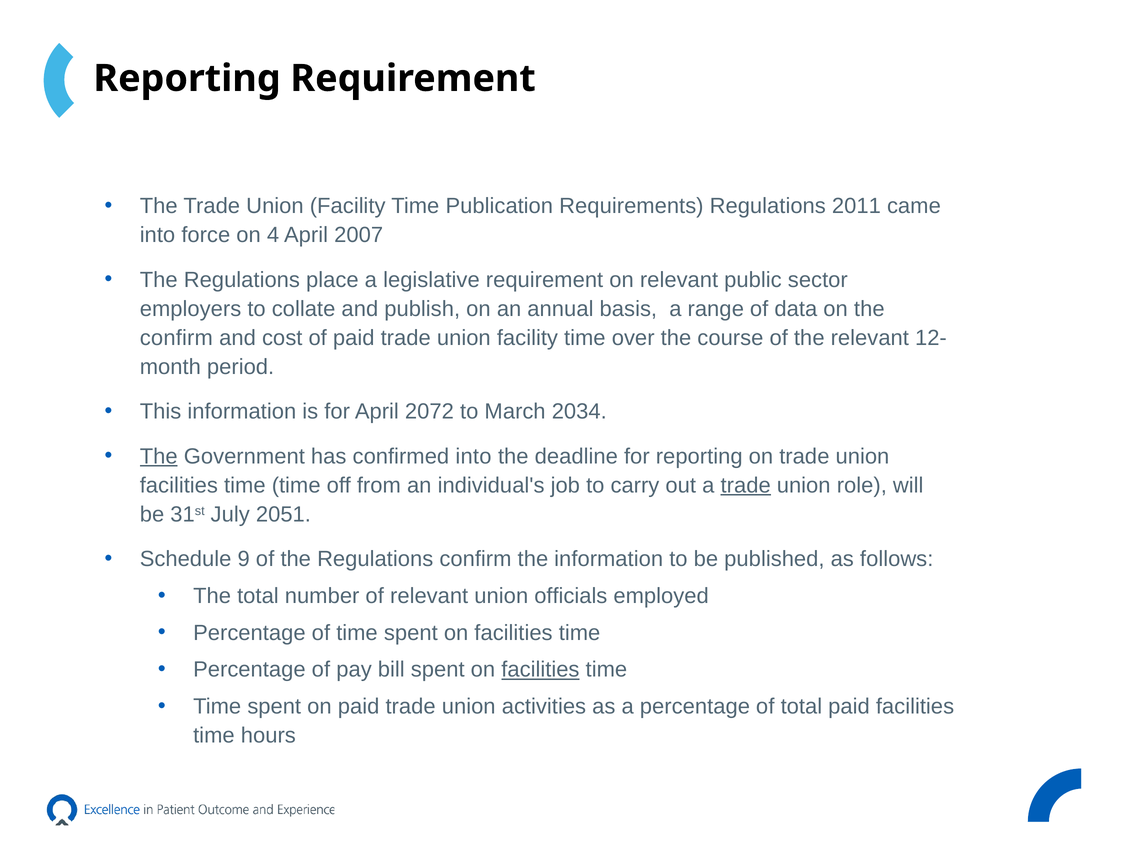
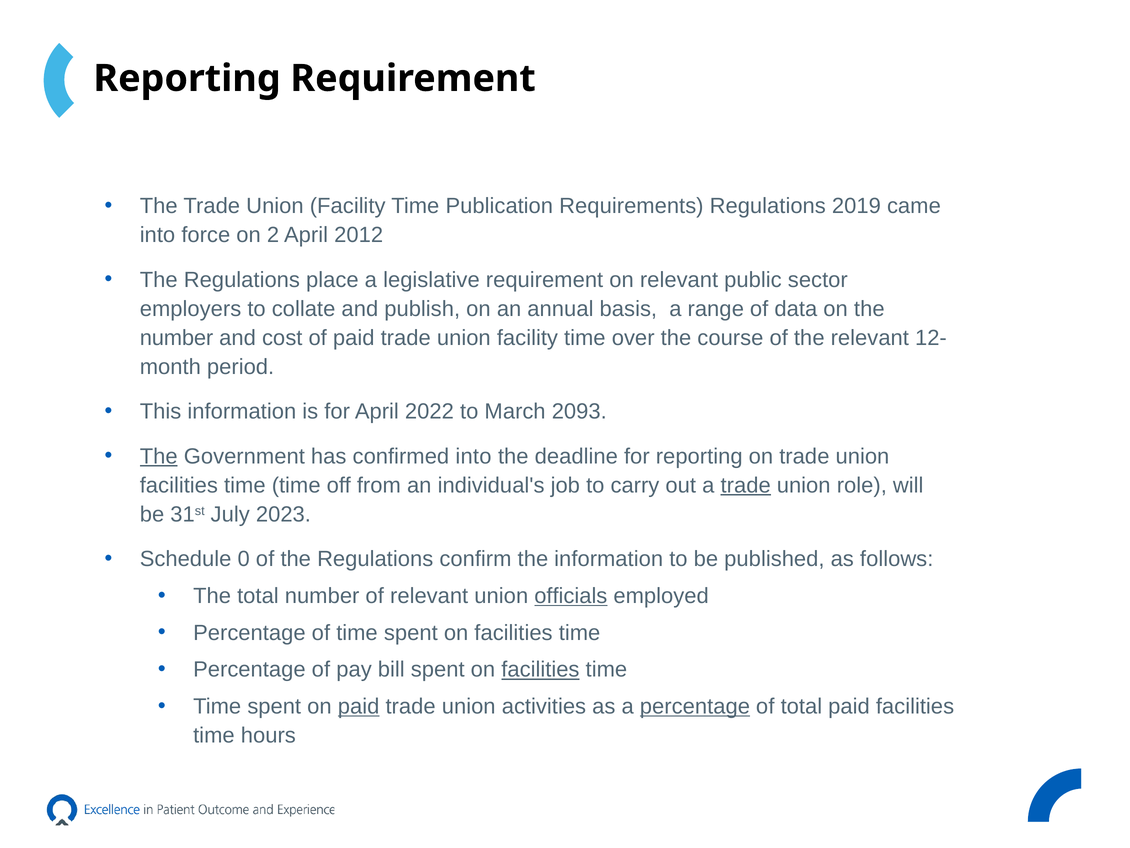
2011: 2011 -> 2019
4: 4 -> 2
2007: 2007 -> 2012
confirm at (176, 338): confirm -> number
2072: 2072 -> 2022
2034: 2034 -> 2093
2051: 2051 -> 2023
9: 9 -> 0
officials underline: none -> present
paid at (359, 706) underline: none -> present
percentage at (695, 706) underline: none -> present
